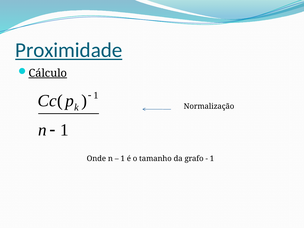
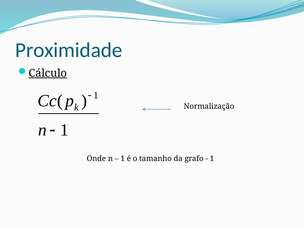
Proximidade underline: present -> none
